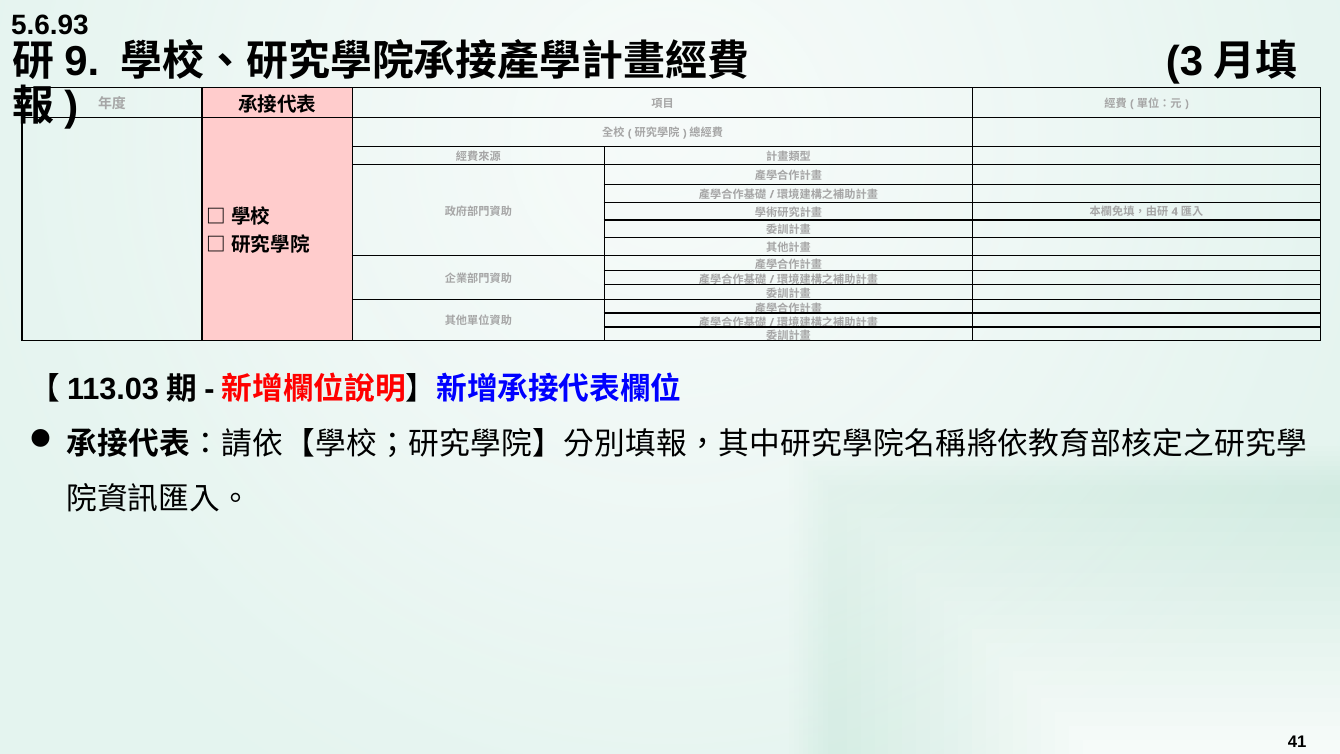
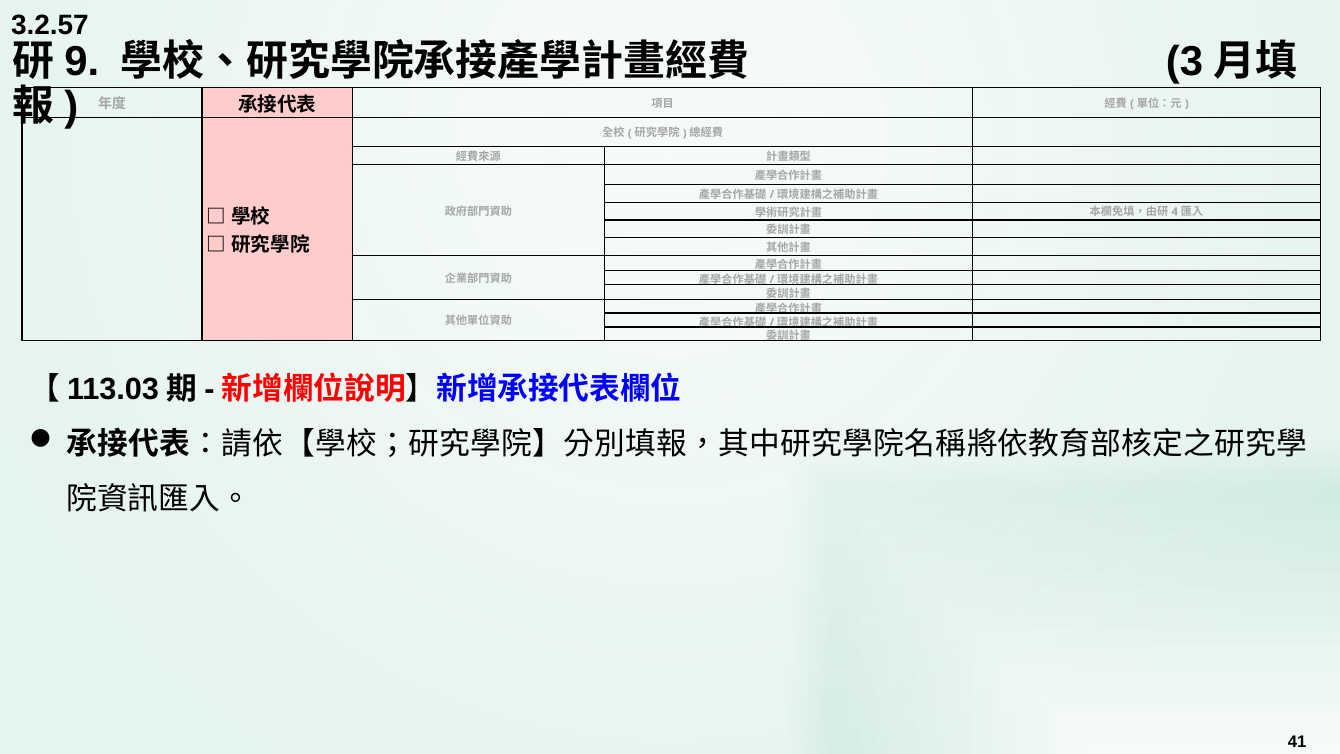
5.6.93: 5.6.93 -> 3.2.57
